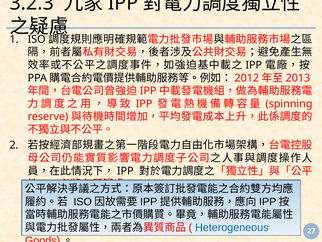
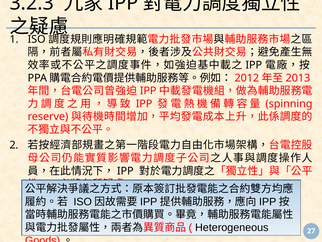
Heterogeneous colour: blue -> black
